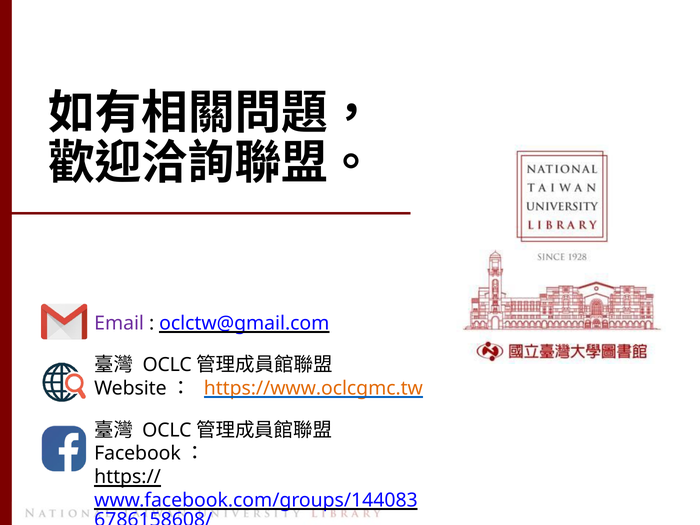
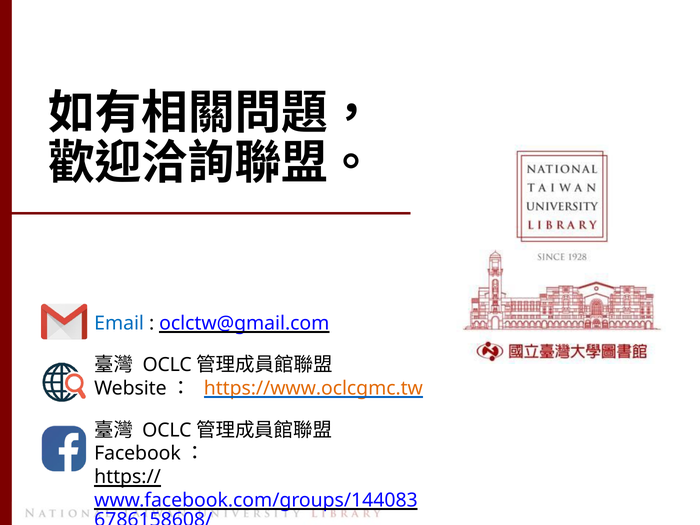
Email colour: purple -> blue
